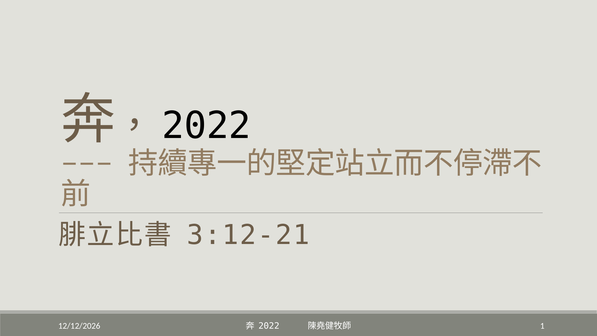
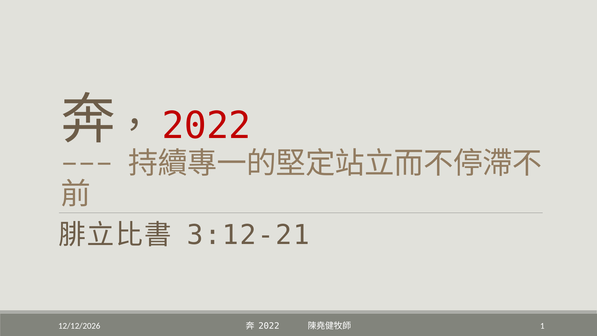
2022 at (207, 126) colour: black -> red
